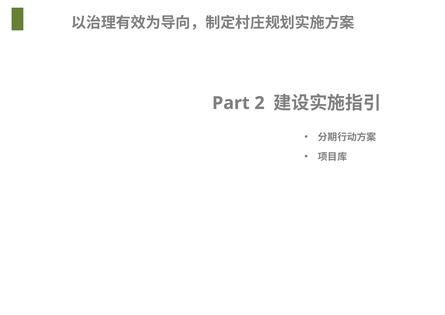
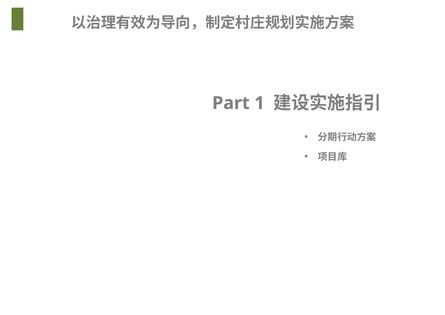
2: 2 -> 1
